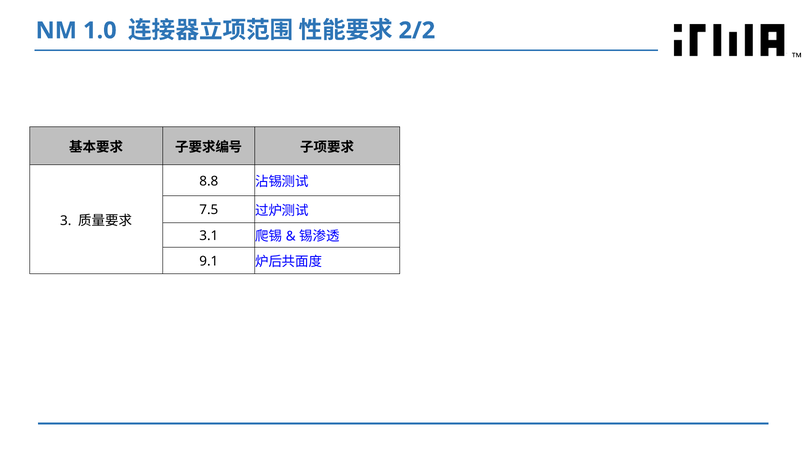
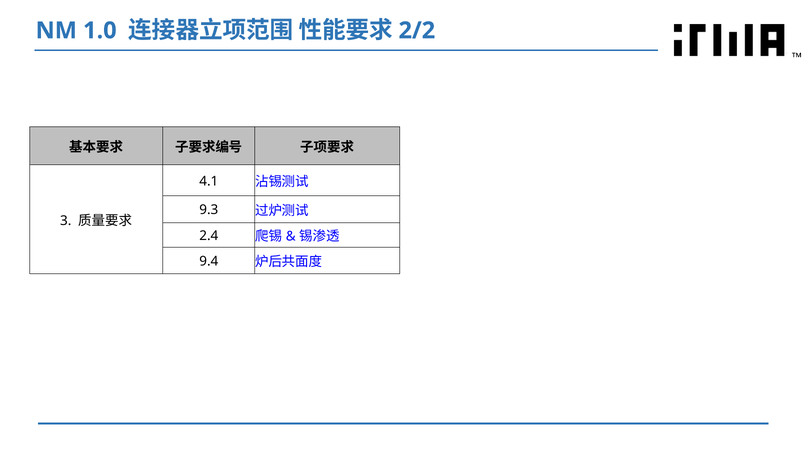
8.8: 8.8 -> 4.1
7.5: 7.5 -> 9.3
3.1: 3.1 -> 2.4
9.1: 9.1 -> 9.4
